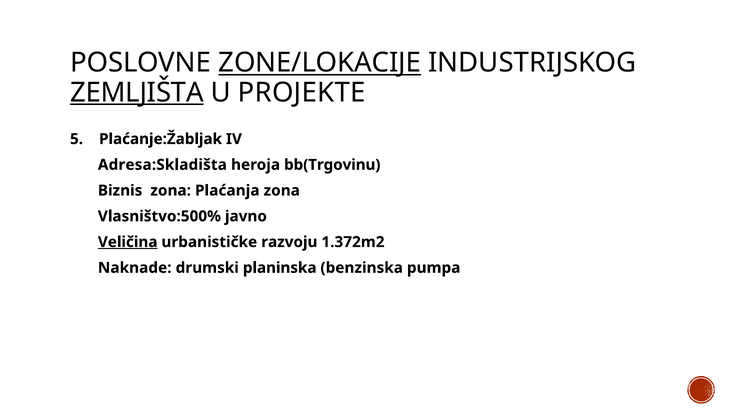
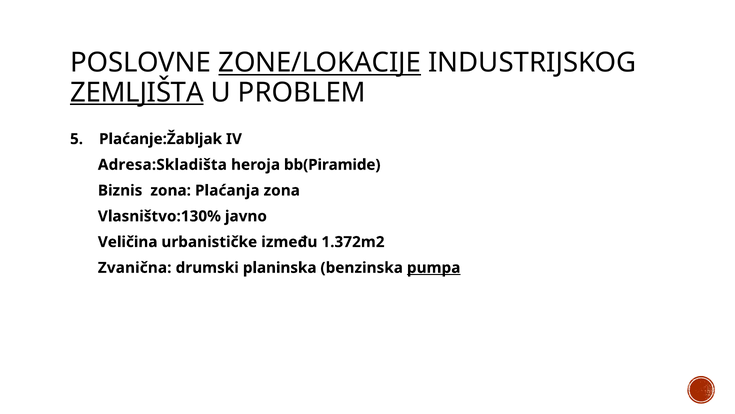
PROJEKTE: PROJEKTE -> PROBLEM
bb(Trgovinu: bb(Trgovinu -> bb(Piramide
Vlasništvo:500%: Vlasništvo:500% -> Vlasništvo:130%
Veličina underline: present -> none
razvoju: razvoju -> između
Naknade: Naknade -> Zvanična
pumpa underline: none -> present
